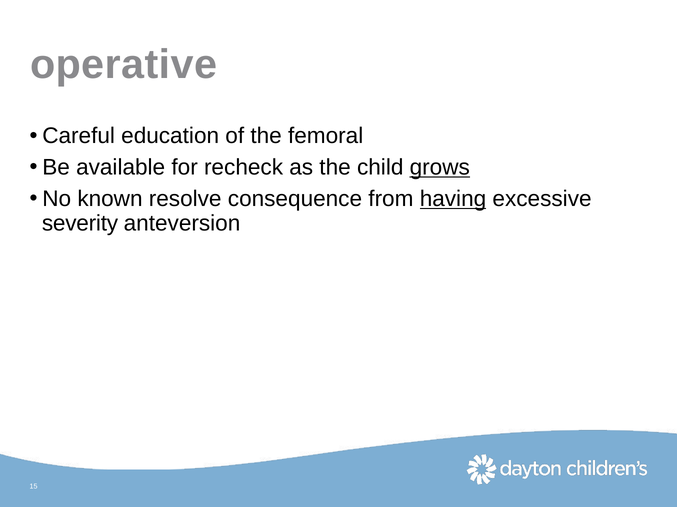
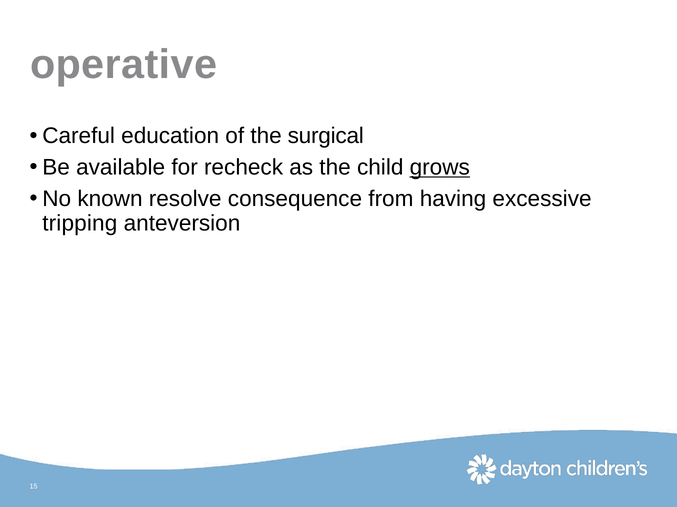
femoral: femoral -> surgical
having underline: present -> none
severity: severity -> tripping
